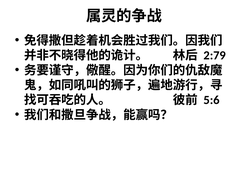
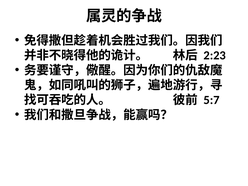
2:79: 2:79 -> 2:23
5:6: 5:6 -> 5:7
